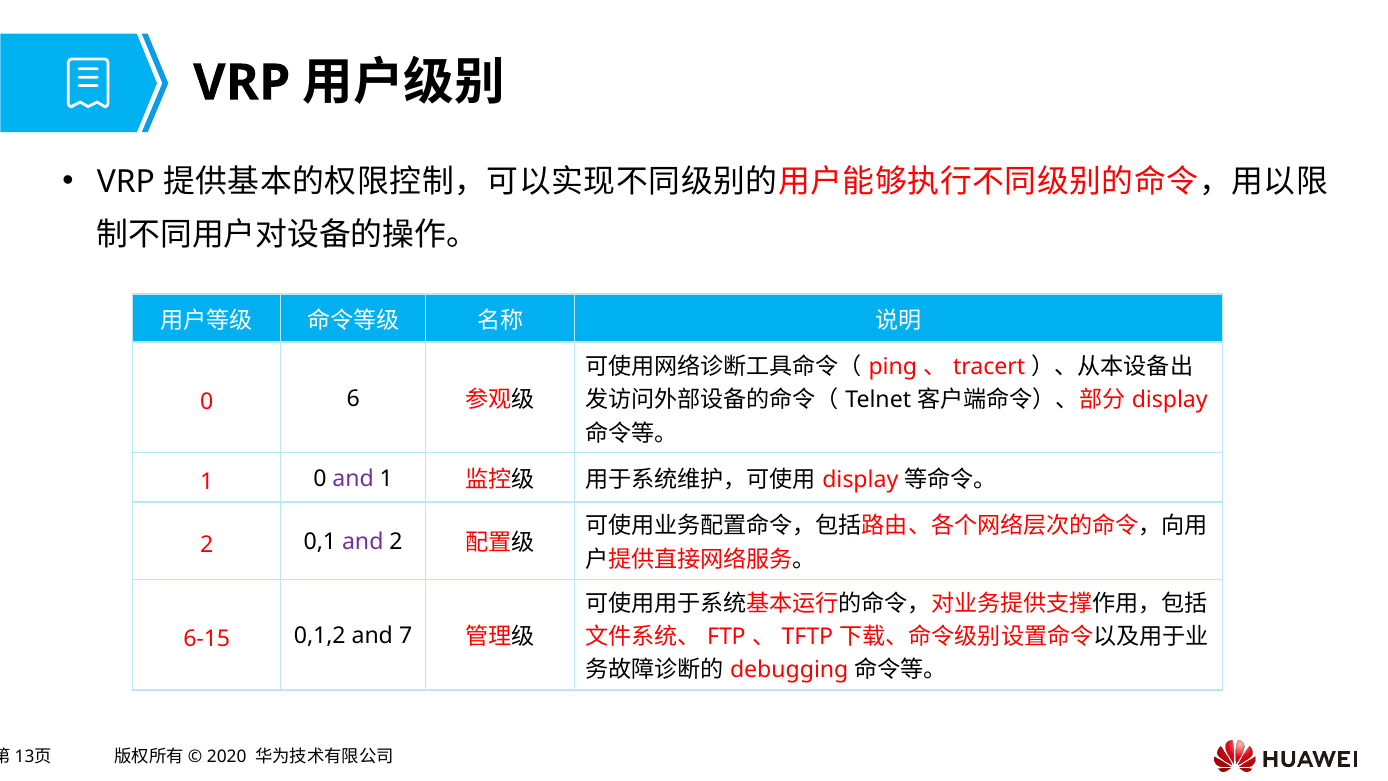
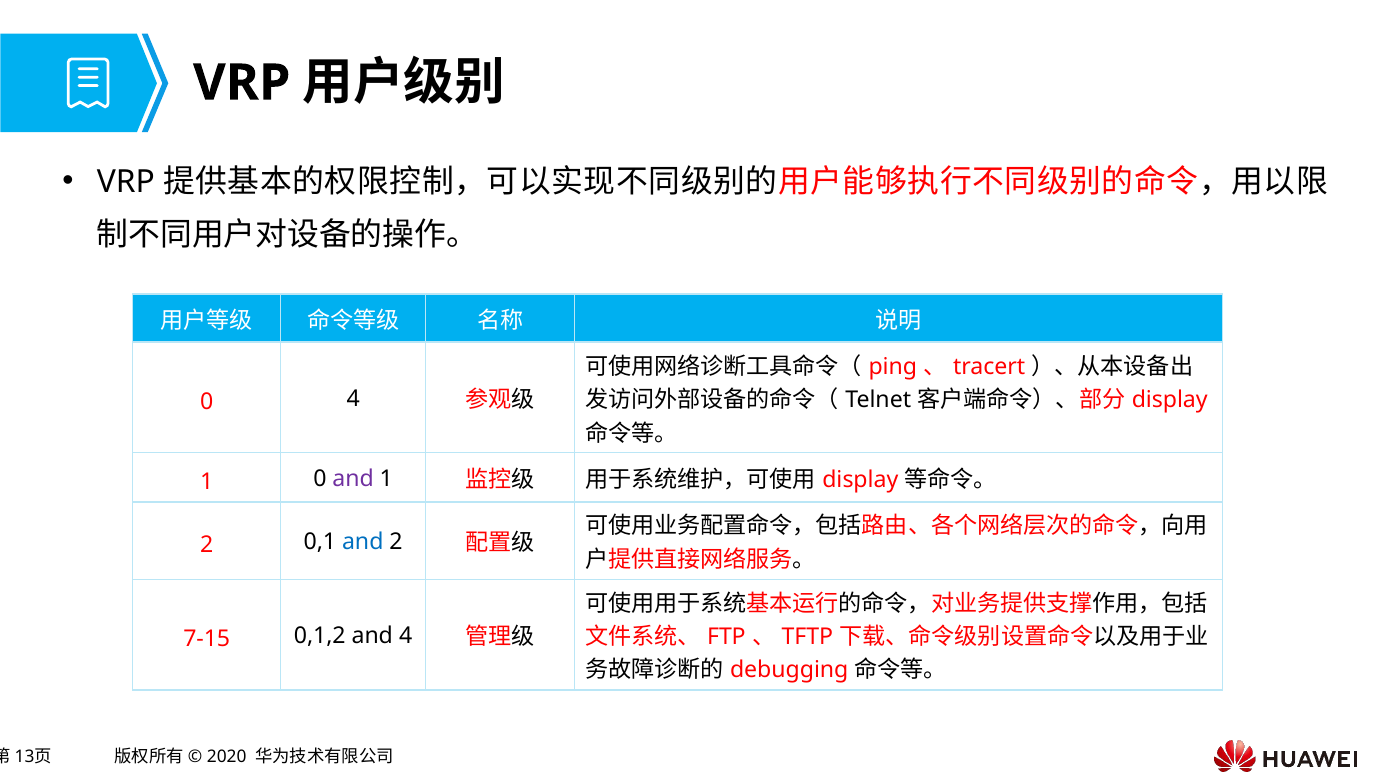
0 6: 6 -> 4
and at (363, 542) colour: purple -> blue
6-15: 6-15 -> 7-15
and 7: 7 -> 4
